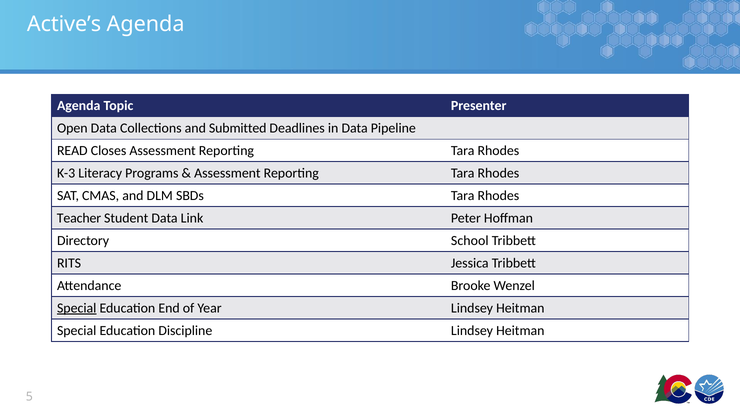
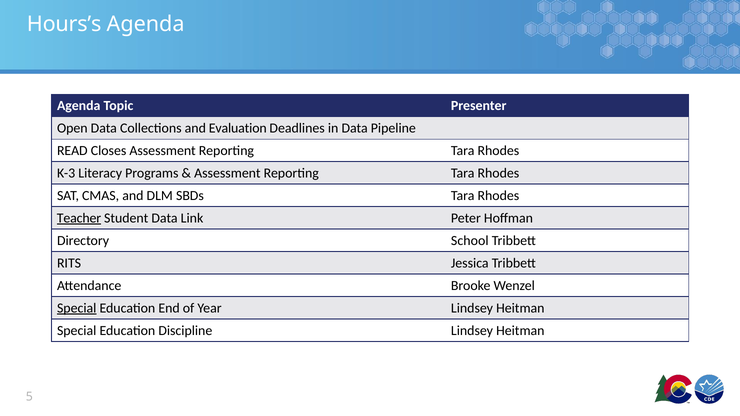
Active’s: Active’s -> Hours’s
Submitted: Submitted -> Evaluation
Teacher underline: none -> present
